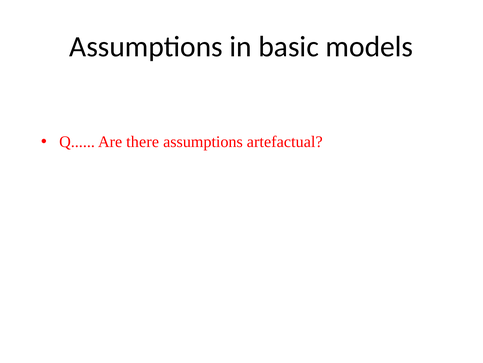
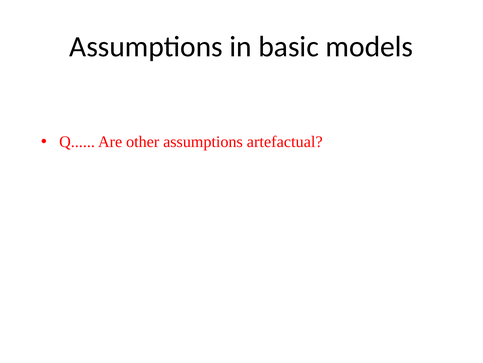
there: there -> other
